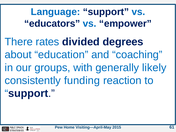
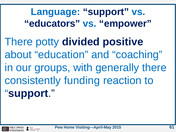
rates: rates -> potty
degrees: degrees -> positive
generally likely: likely -> there
